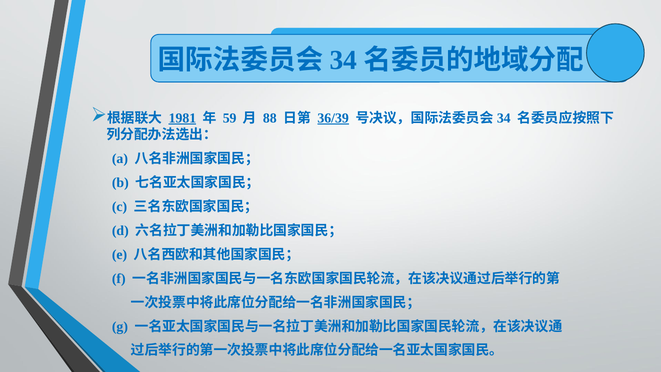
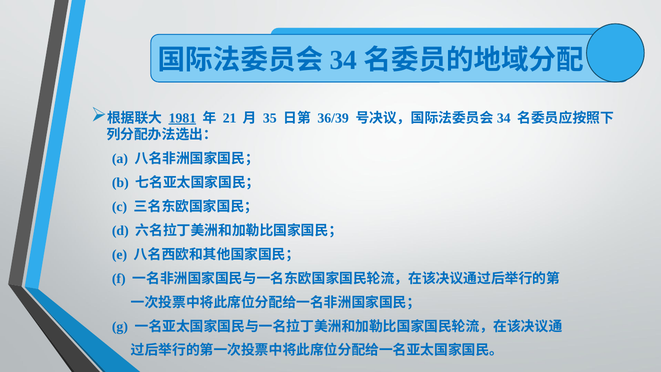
59: 59 -> 21
88: 88 -> 35
36/39 underline: present -> none
